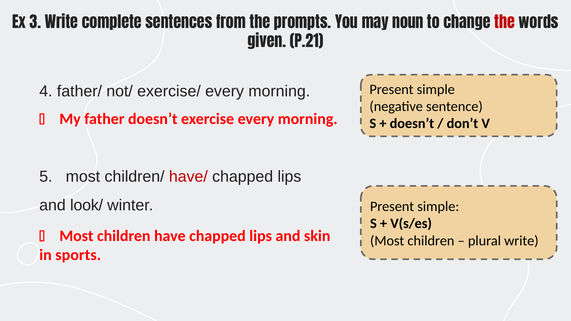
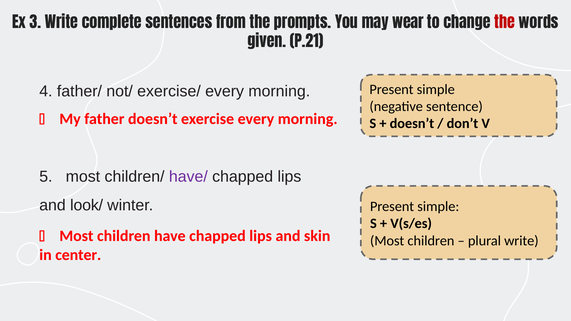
noun: noun -> wear
have/ colour: red -> purple
sports: sports -> center
